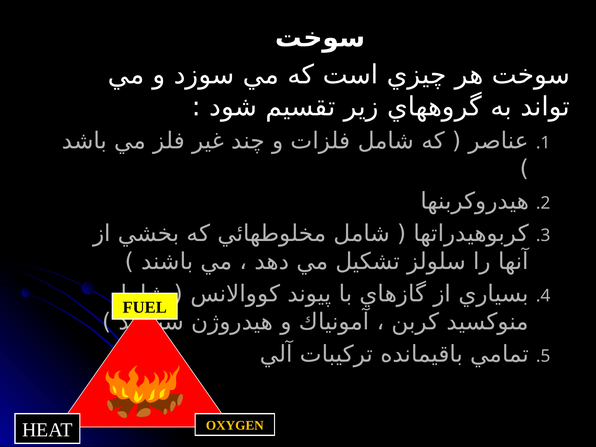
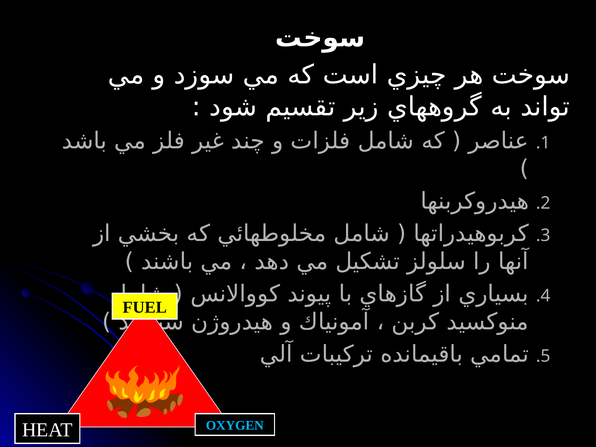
OXYGEN colour: yellow -> light blue
